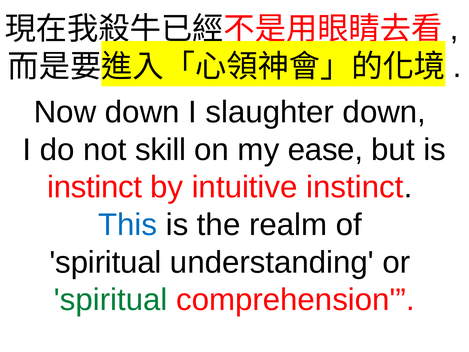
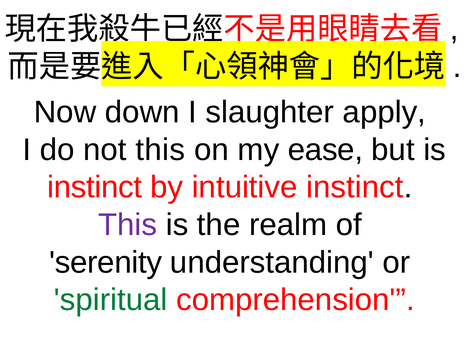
slaughter down: down -> apply
not skill: skill -> this
This at (128, 225) colour: blue -> purple
spiritual at (106, 262): spiritual -> serenity
